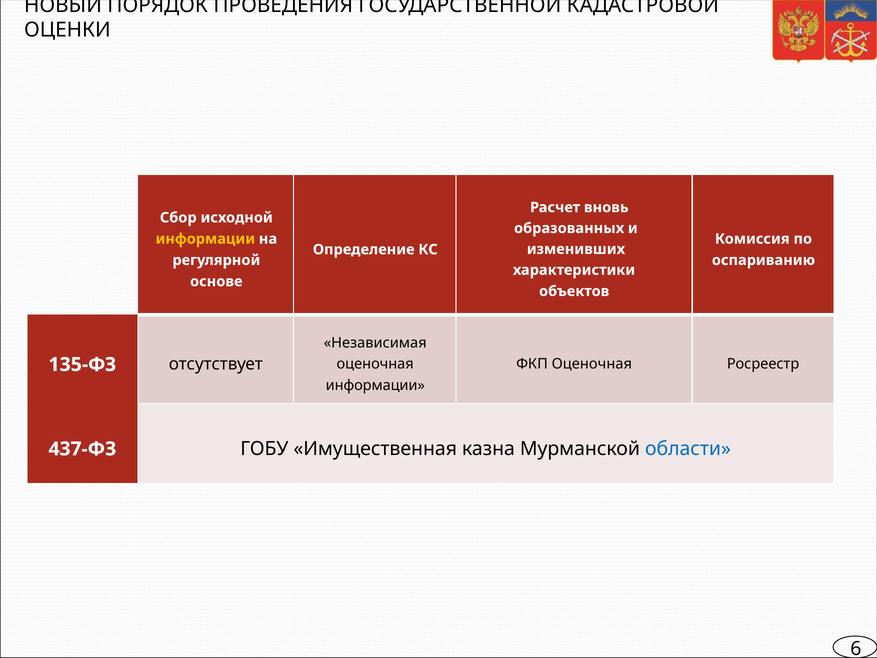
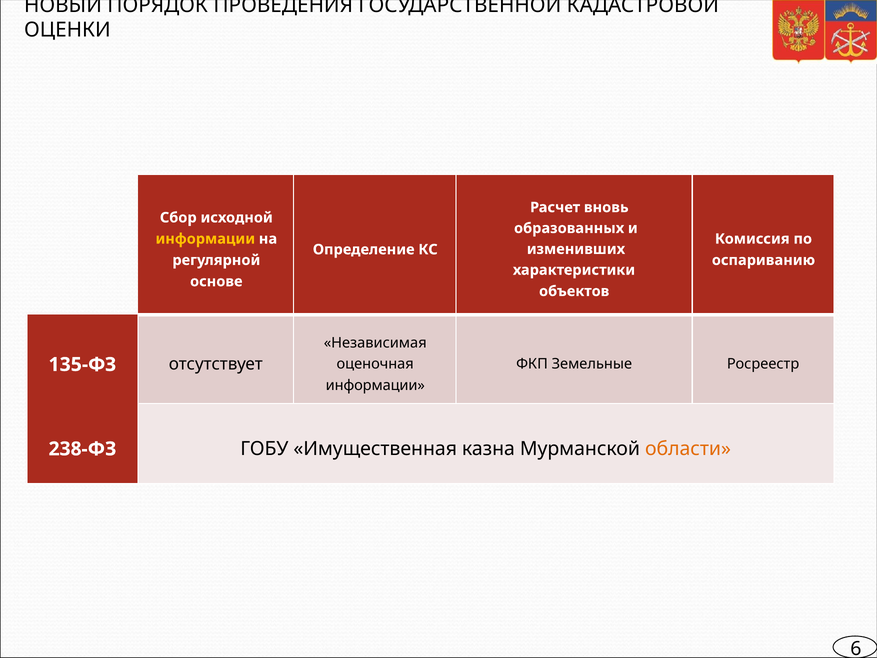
ФКП Оценочная: Оценочная -> Земельные
437-ФЗ: 437-ФЗ -> 238-ФЗ
области colour: blue -> orange
